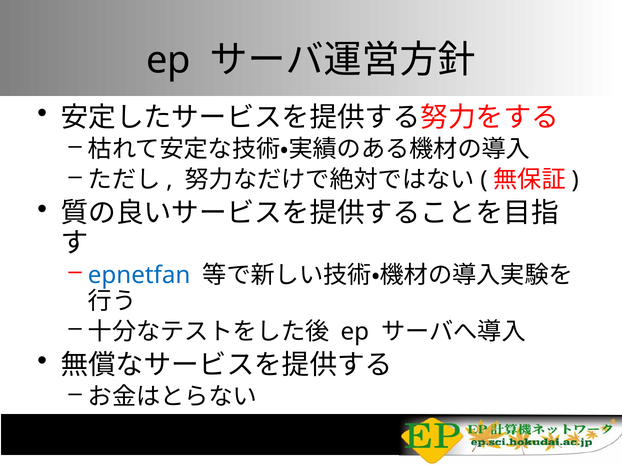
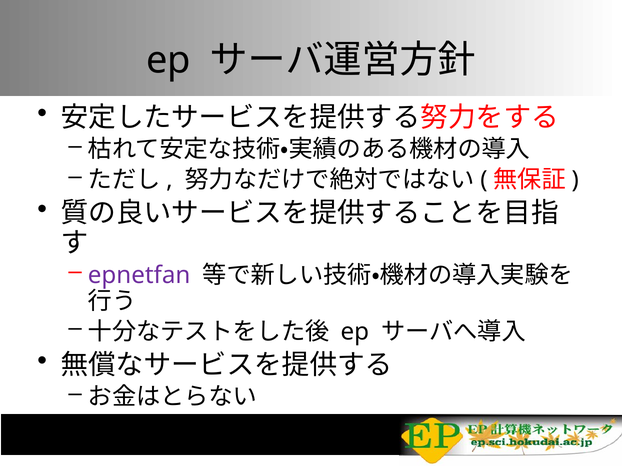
epnetfan colour: blue -> purple
